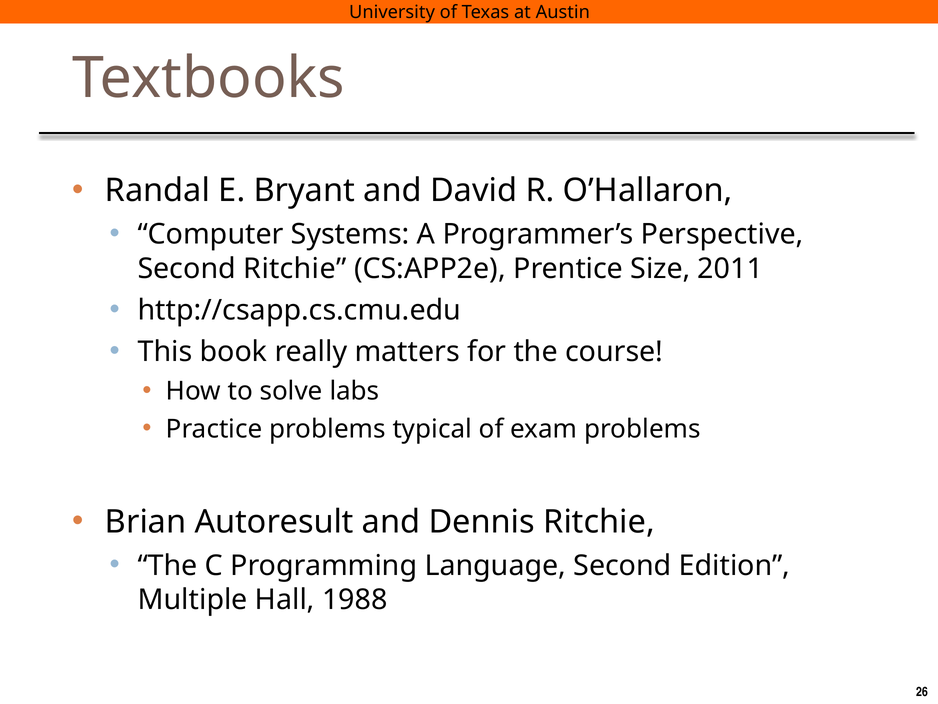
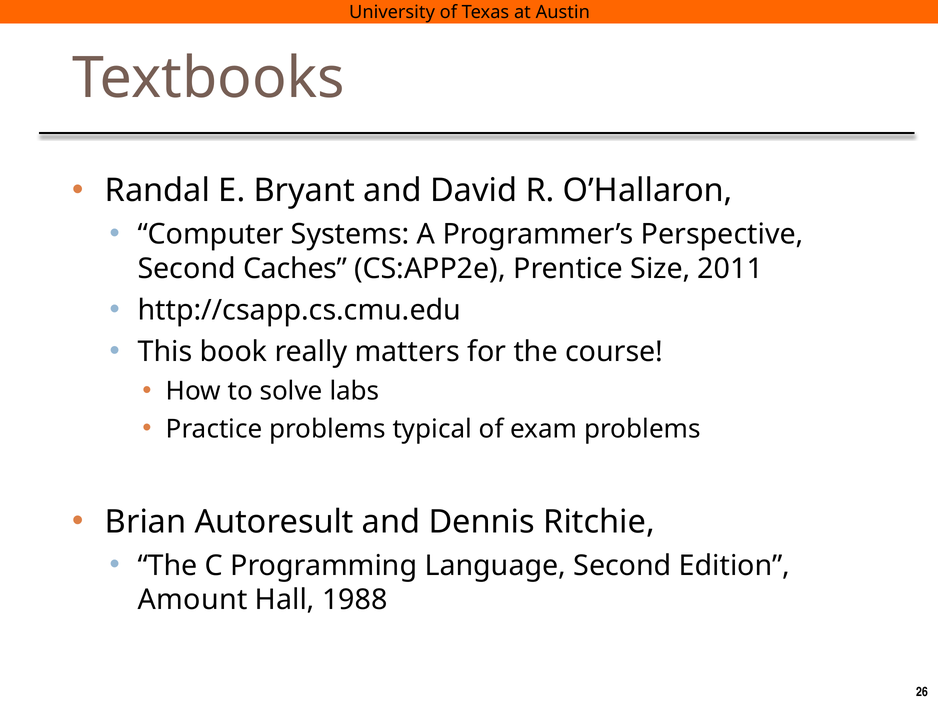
Second Ritchie: Ritchie -> Caches
Multiple: Multiple -> Amount
